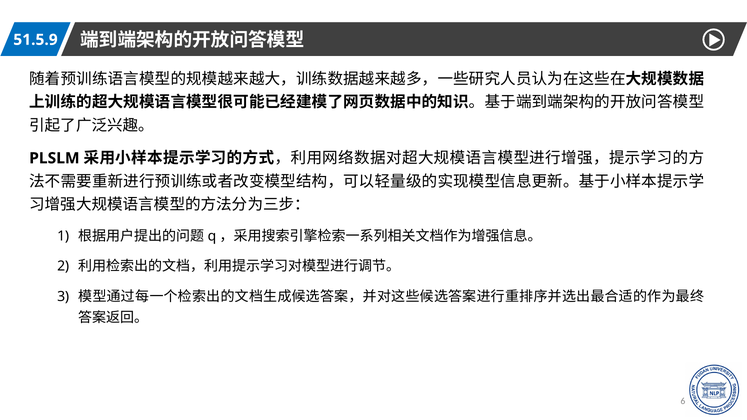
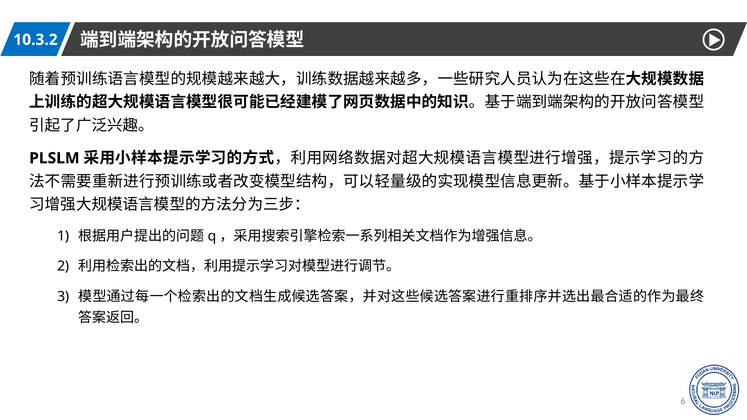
51.5.9: 51.5.9 -> 10.3.2
